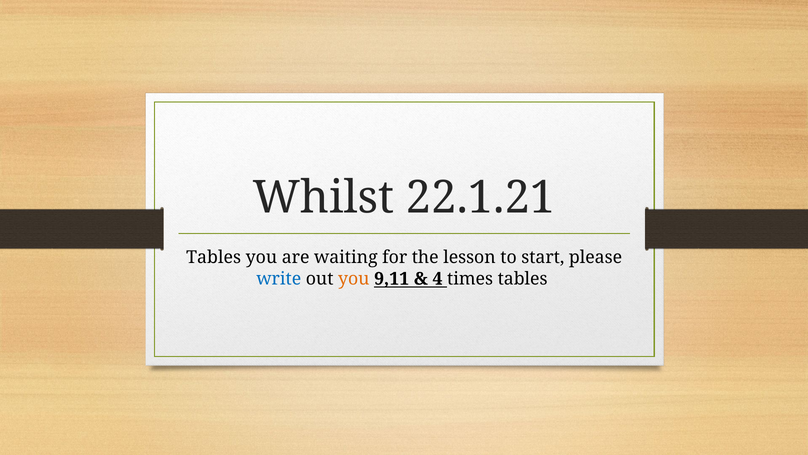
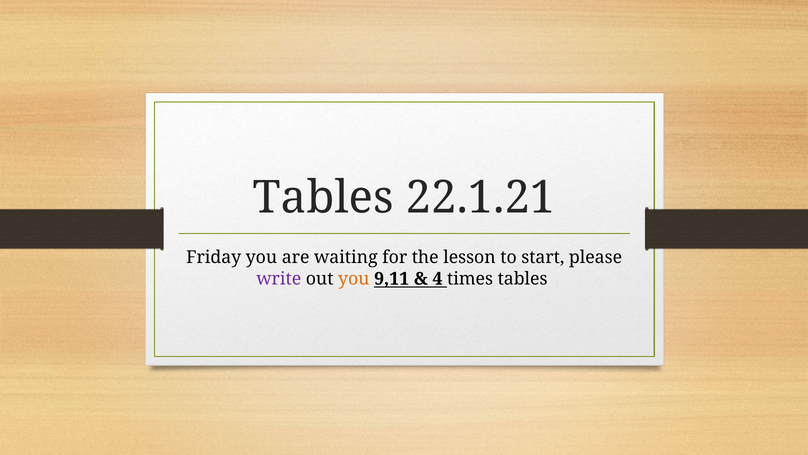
Whilst at (324, 197): Whilst -> Tables
Tables at (214, 257): Tables -> Friday
write colour: blue -> purple
